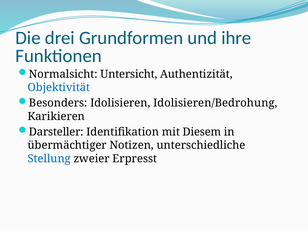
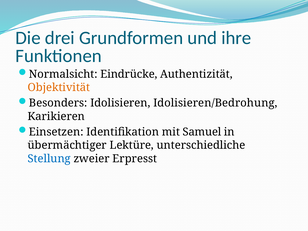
Untersicht: Untersicht -> Eindrücke
Objektivität colour: blue -> orange
Darsteller: Darsteller -> Einsetzen
Diesem: Diesem -> Samuel
Notizen: Notizen -> Lektüre
